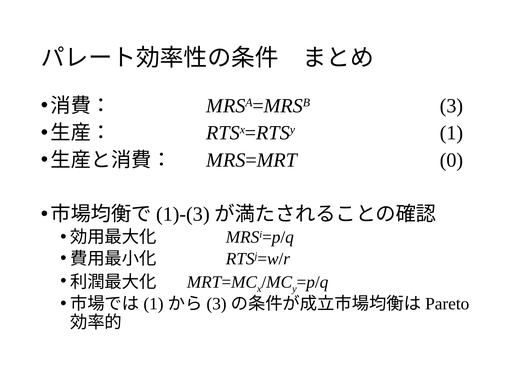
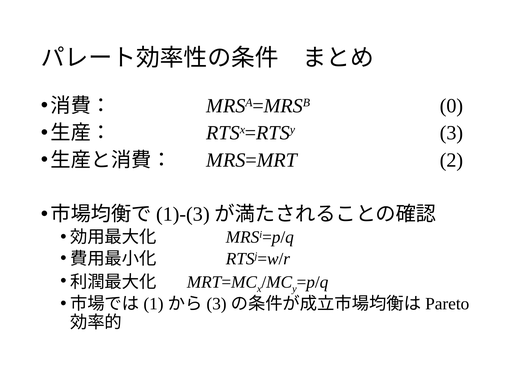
3: 3 -> 0
1: 1 -> 3
0: 0 -> 2
